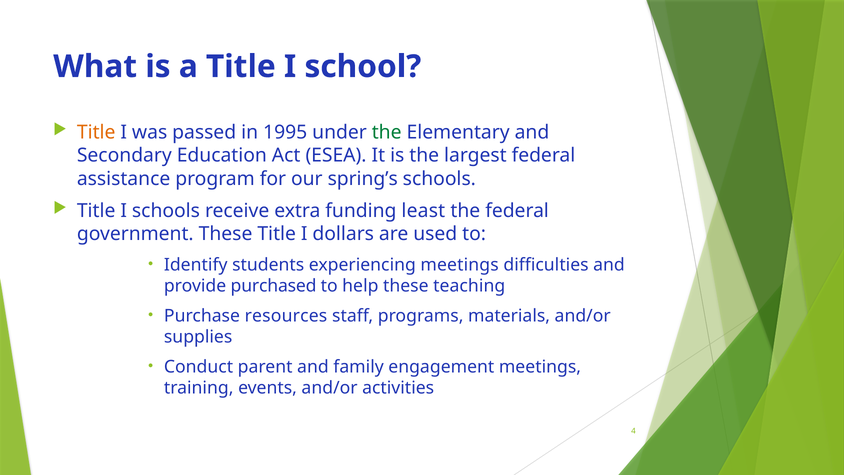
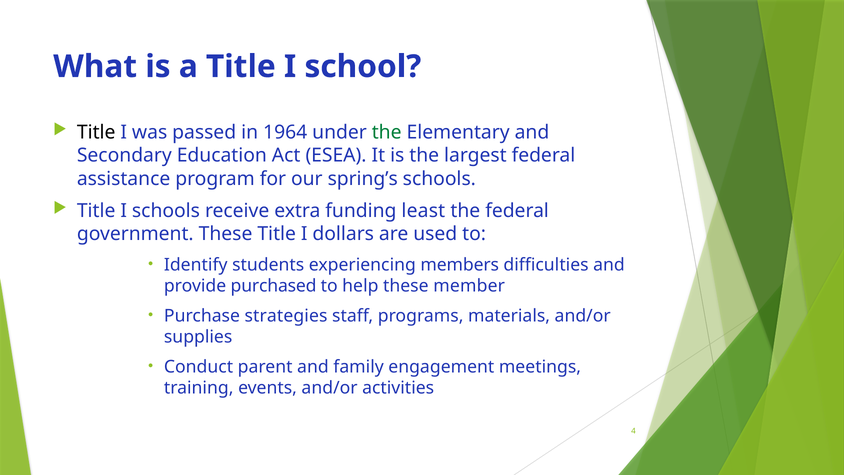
Title at (96, 132) colour: orange -> black
1995: 1995 -> 1964
experiencing meetings: meetings -> members
teaching: teaching -> member
resources: resources -> strategies
